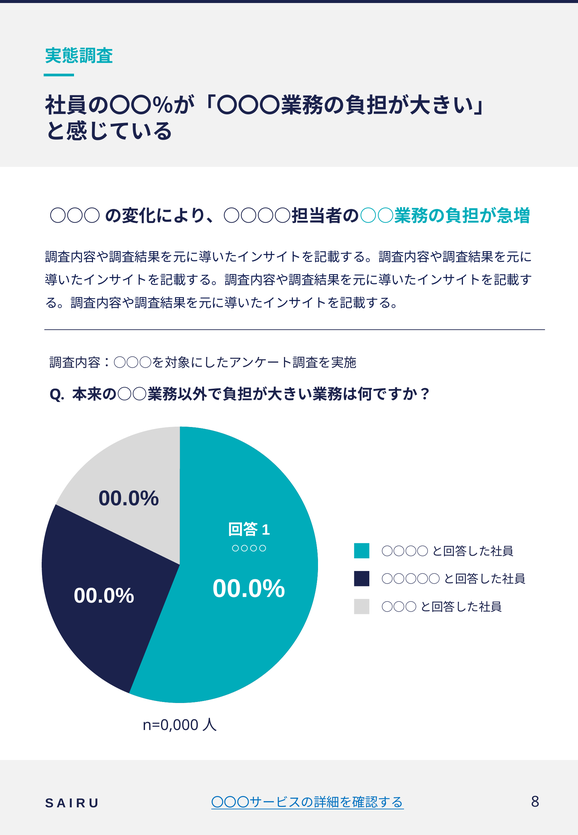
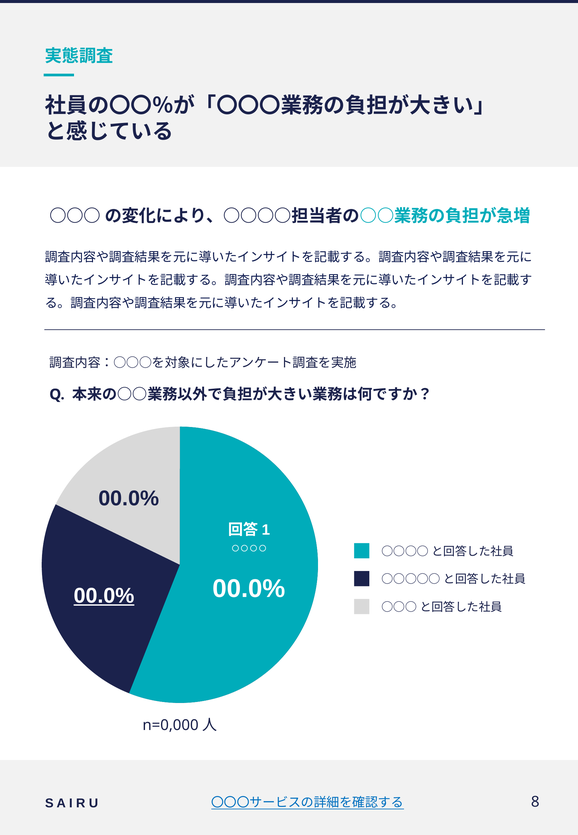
00.0% at (104, 596) underline: none -> present
